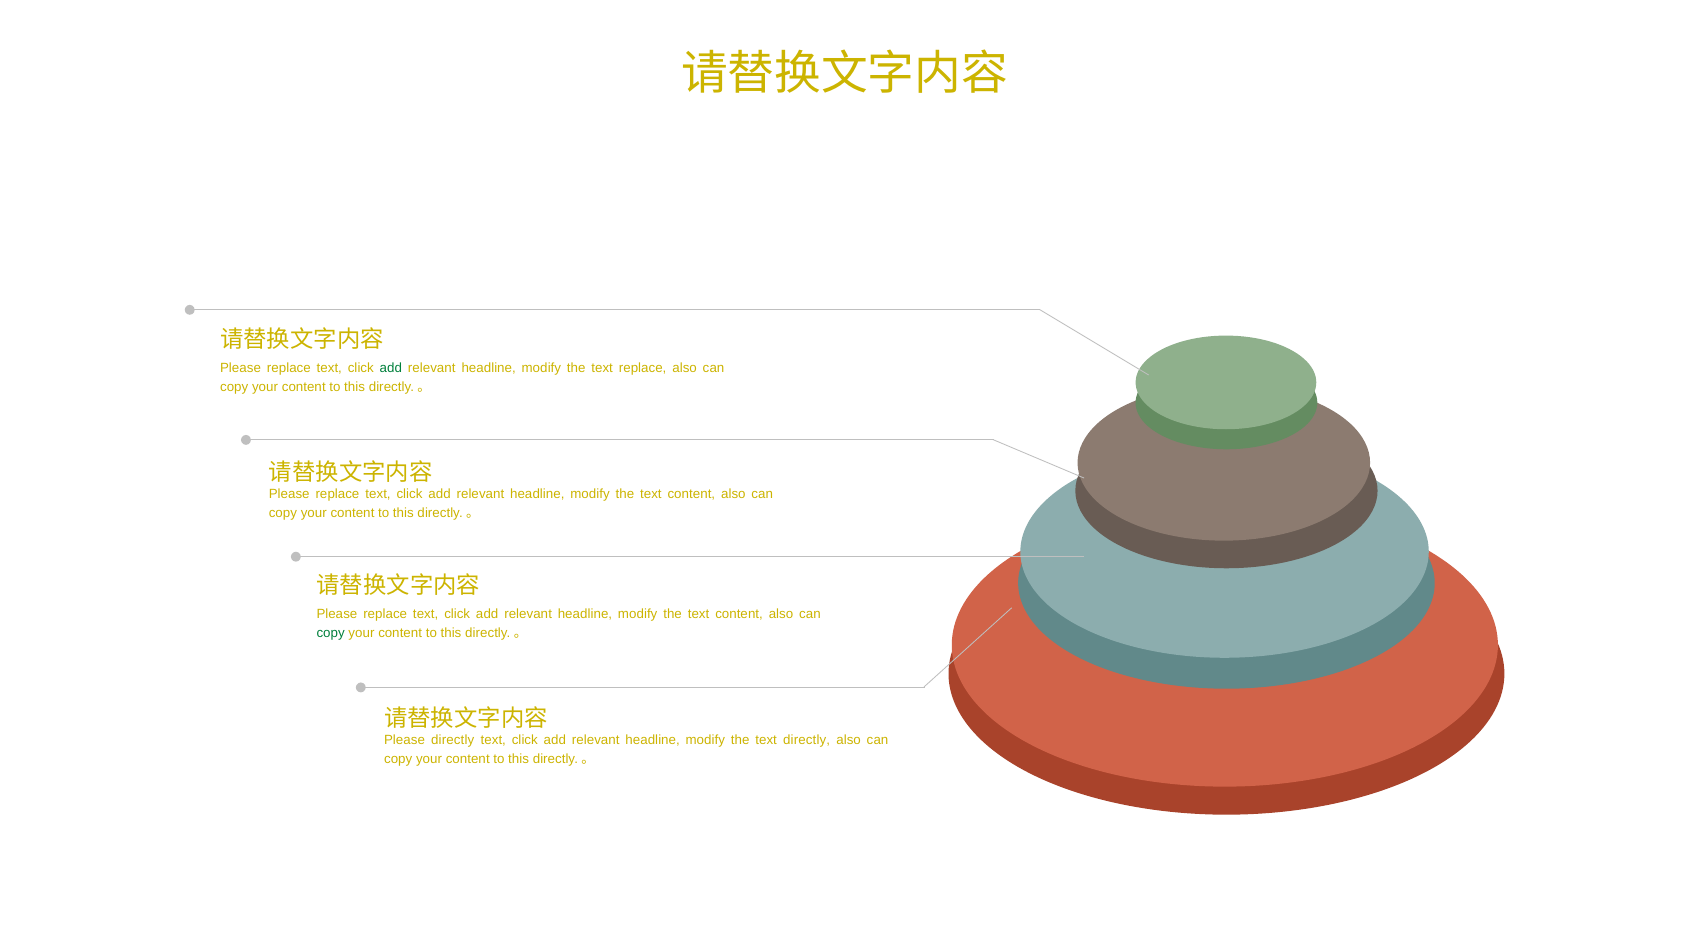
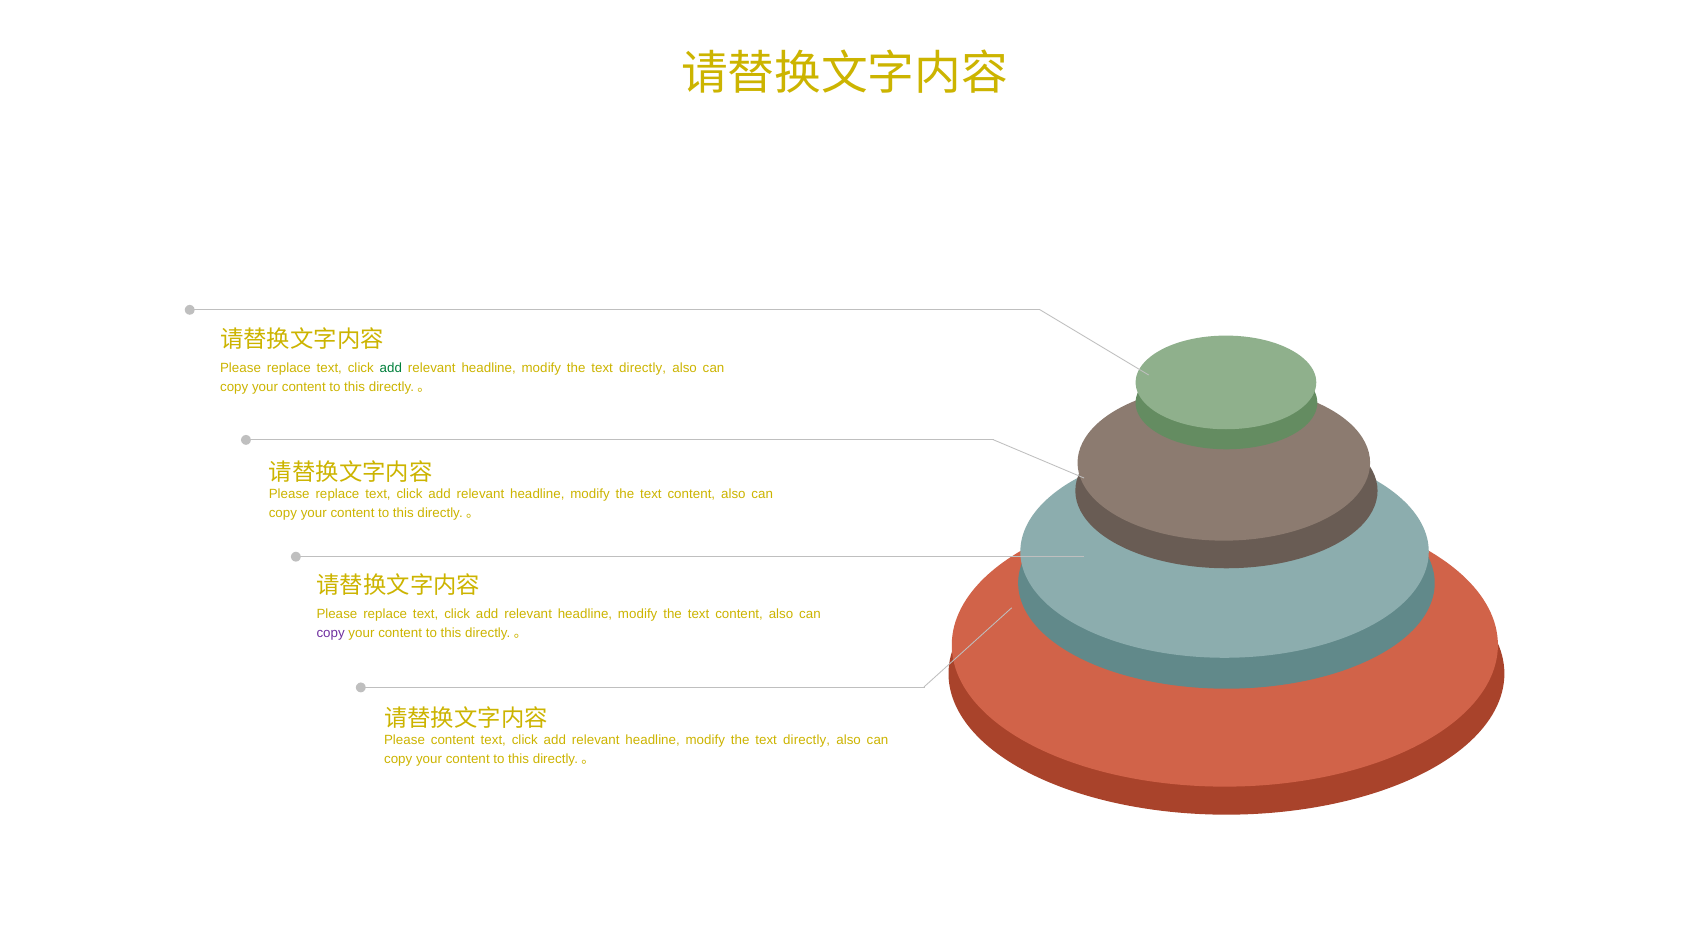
replace at (643, 368): replace -> directly
copy at (331, 633) colour: green -> purple
Please directly: directly -> content
